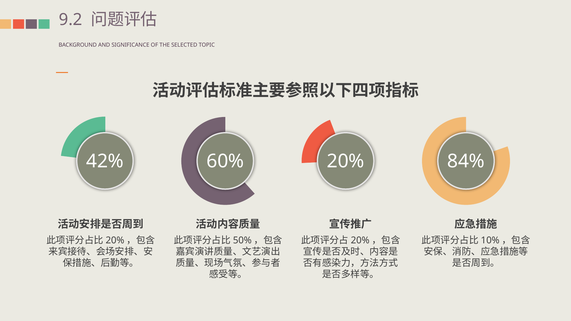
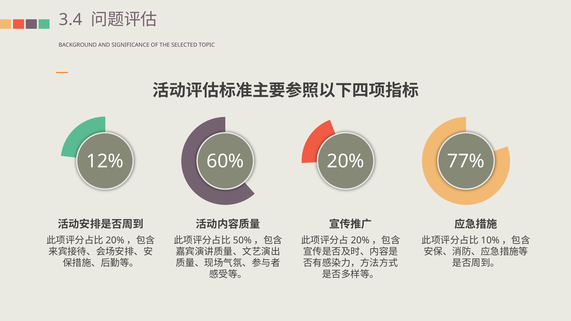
9.2: 9.2 -> 3.4
42%: 42% -> 12%
84%: 84% -> 77%
